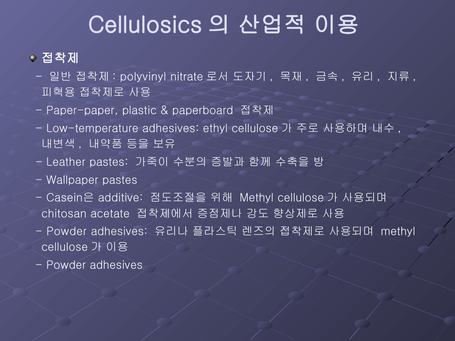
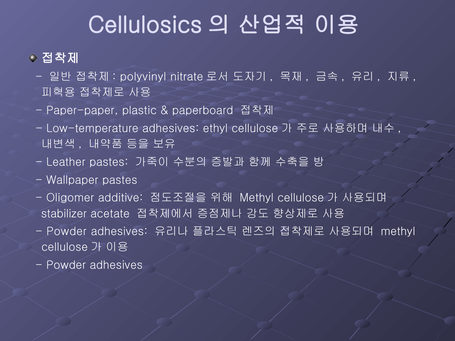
Casein은: Casein은 -> Oligomer
chitosan: chitosan -> stabilizer
